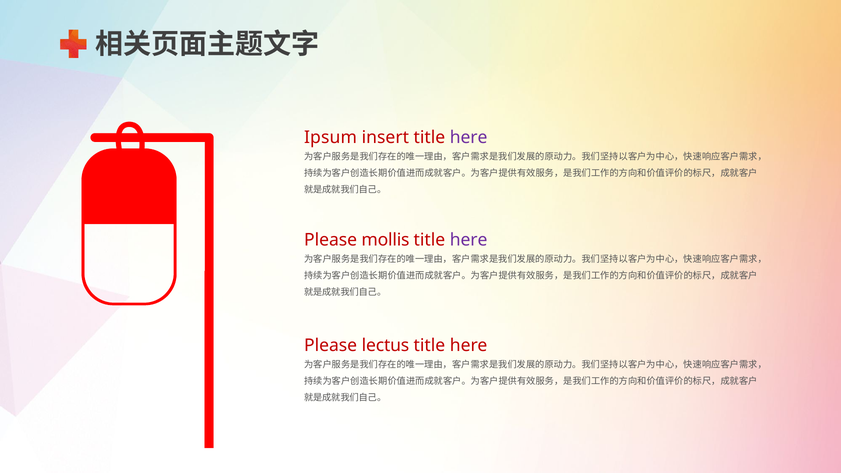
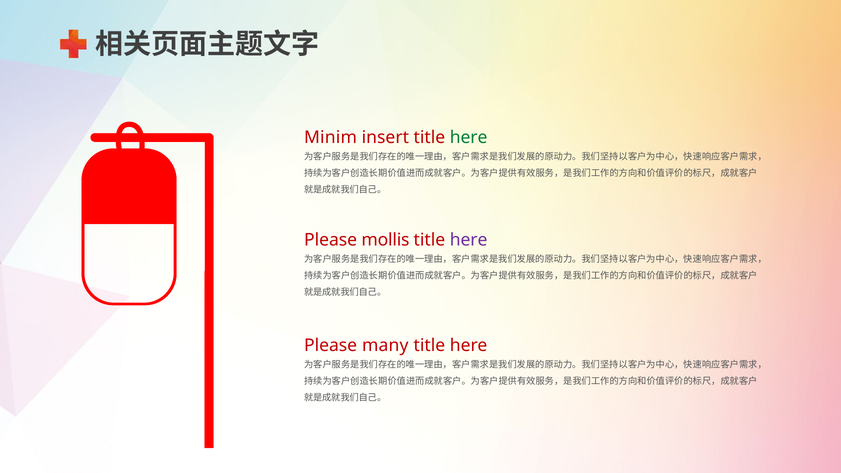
Ipsum: Ipsum -> Minim
here at (469, 137) colour: purple -> green
lectus: lectus -> many
